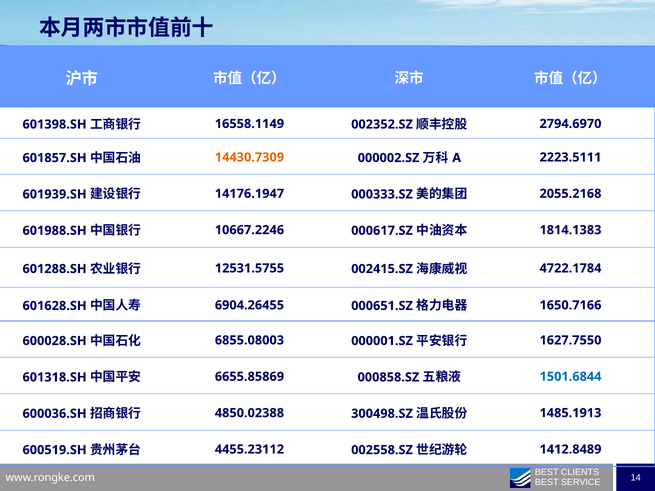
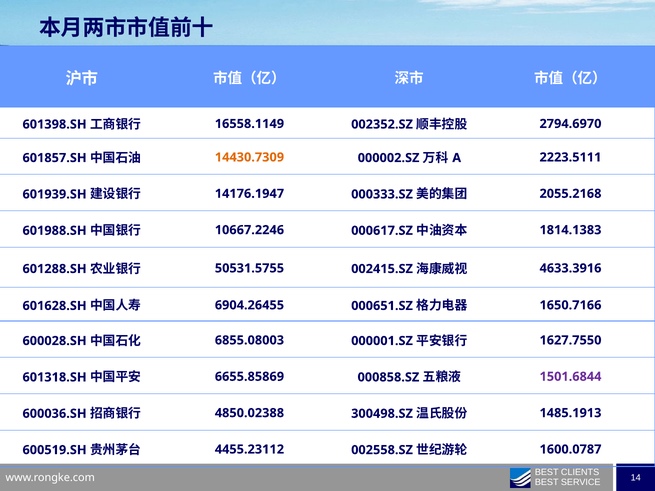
12531.5755: 12531.5755 -> 50531.5755
4722.1784: 4722.1784 -> 4633.3916
1501.6844 colour: blue -> purple
1412.8489: 1412.8489 -> 1600.0787
